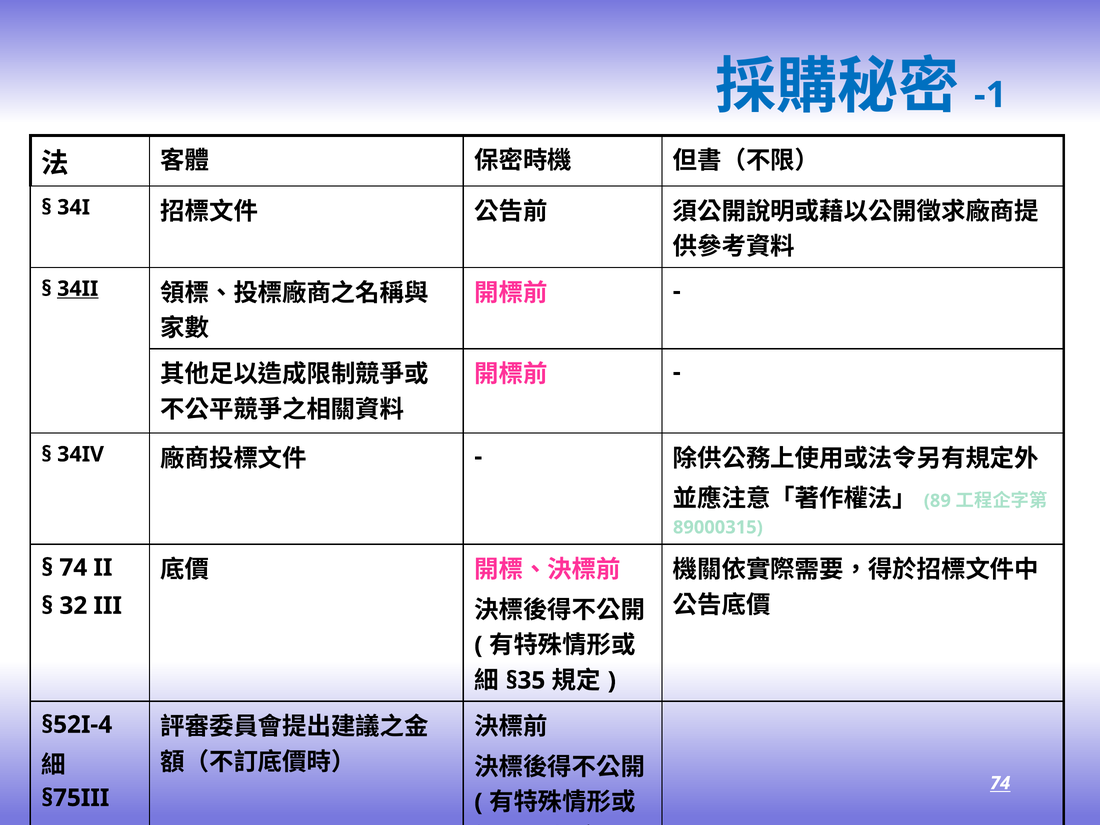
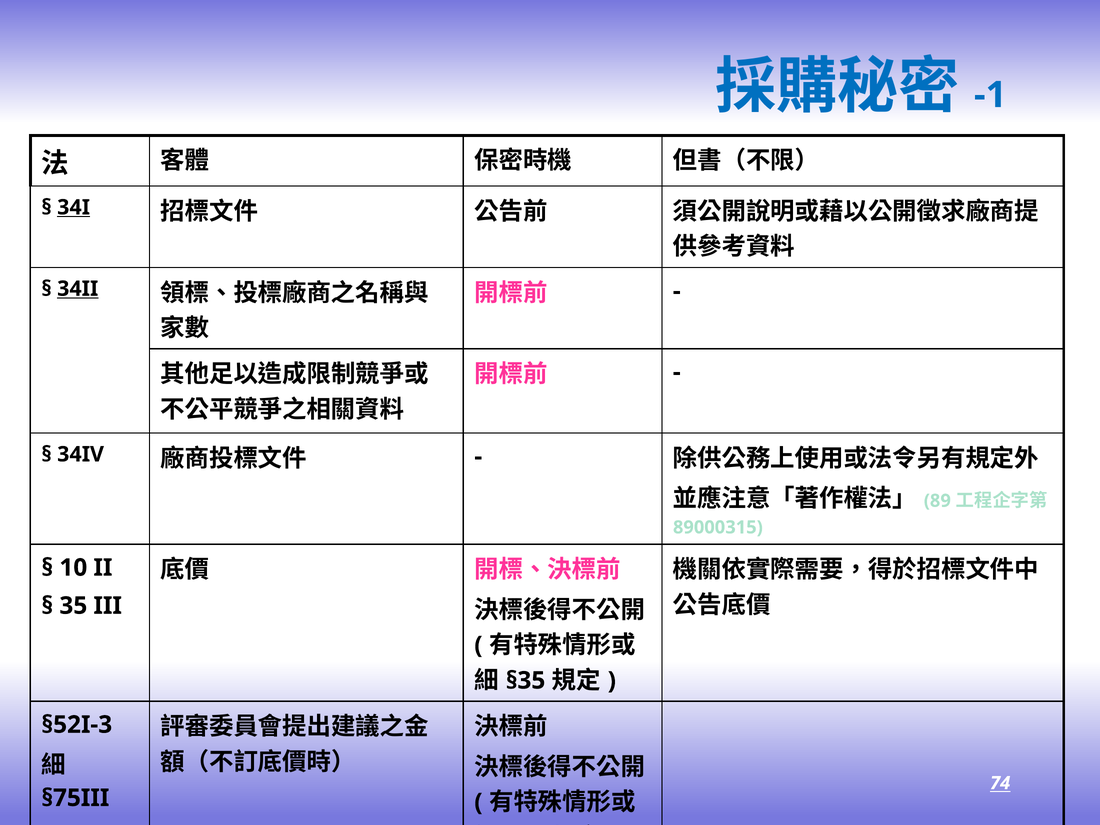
34I underline: none -> present
74 at (73, 568): 74 -> 10
32: 32 -> 35
§52I-4: §52I-4 -> §52I-3
